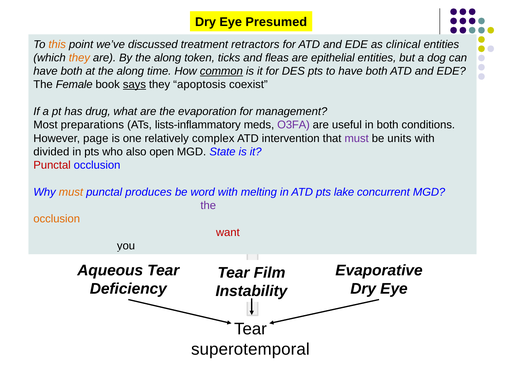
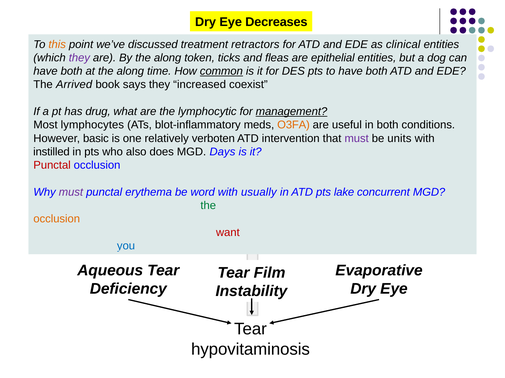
Presumed: Presumed -> Decreases
they at (79, 58) colour: orange -> purple
Female: Female -> Arrived
says underline: present -> none
apoptosis: apoptosis -> increased
evaporation: evaporation -> lymphocytic
management underline: none -> present
preparations: preparations -> lymphocytes
lists-inflammatory: lists-inflammatory -> blot-inflammatory
O3FA colour: purple -> orange
page: page -> basic
complex: complex -> verboten
divided: divided -> instilled
open: open -> does
State: State -> Days
must at (71, 192) colour: orange -> purple
produces: produces -> erythema
melting: melting -> usually
the at (208, 206) colour: purple -> green
you at (126, 246) colour: black -> blue
superotemporal: superotemporal -> hypovitaminosis
